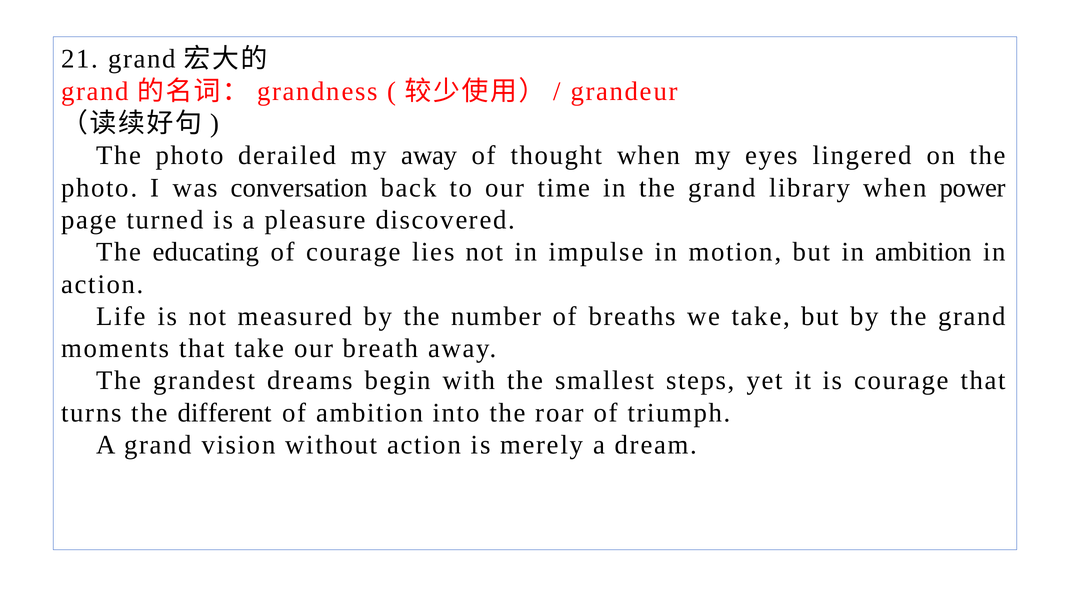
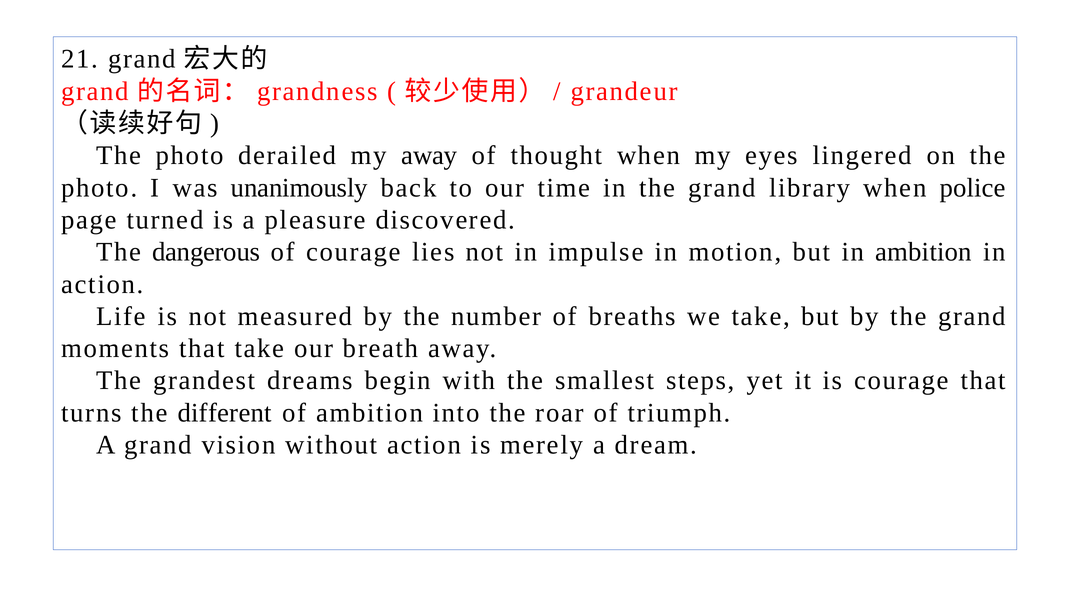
conversation: conversation -> unanimously
power: power -> police
educating: educating -> dangerous
